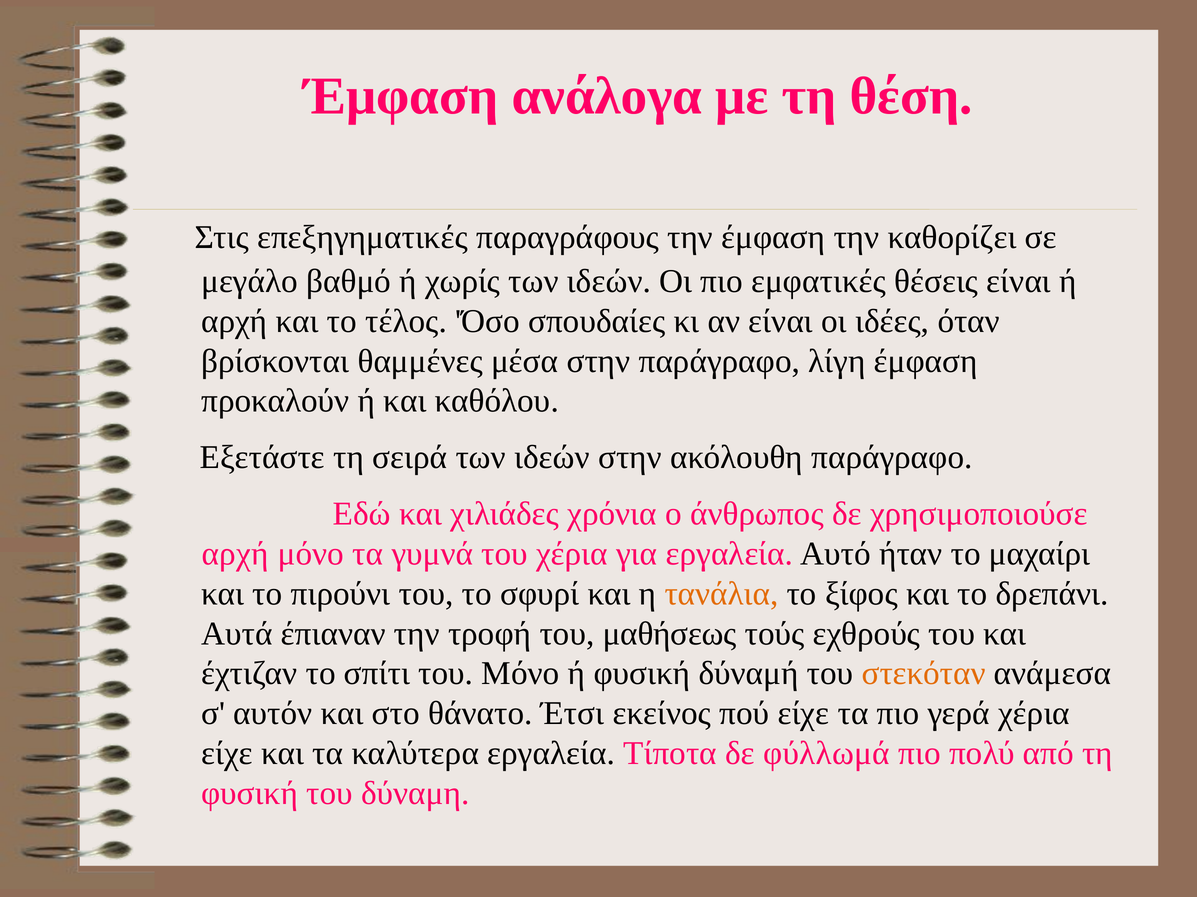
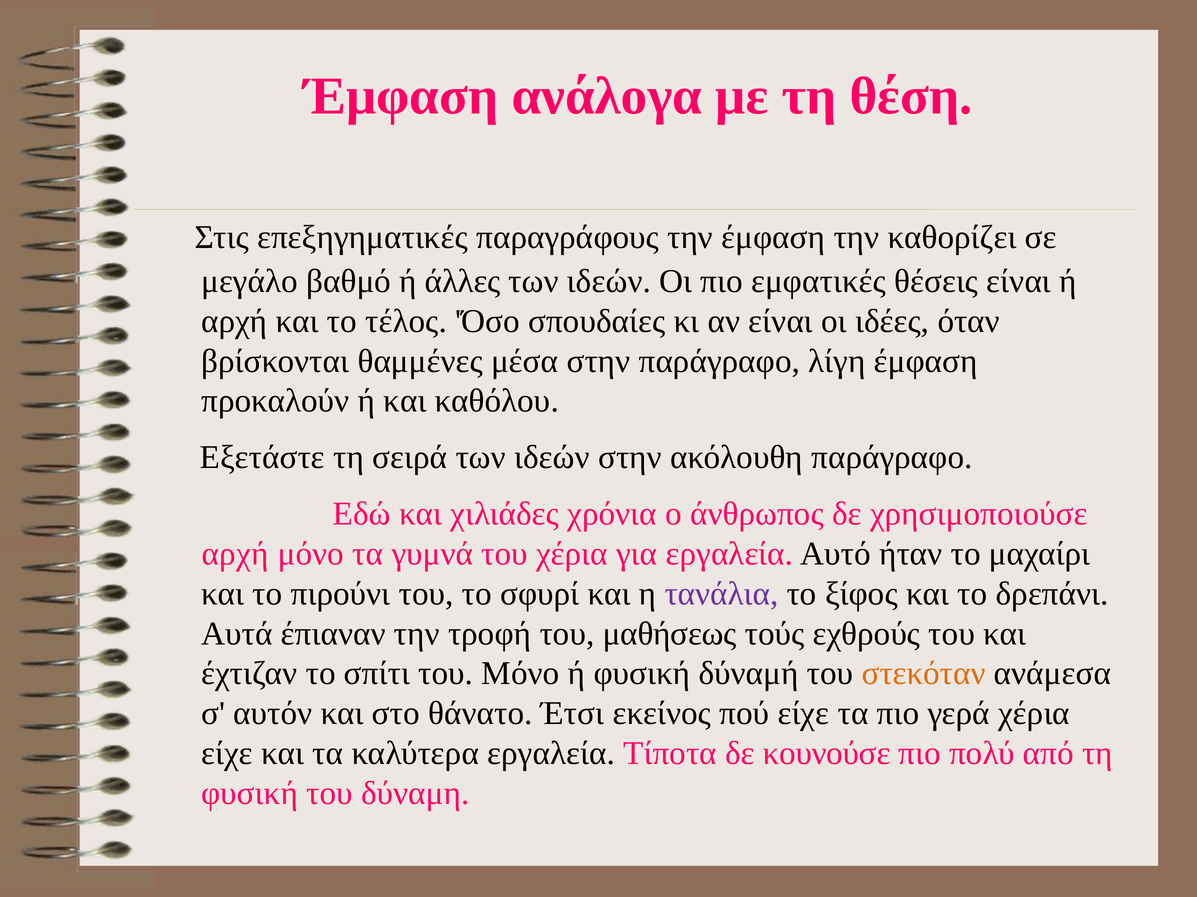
χωρίς: χωρίς -> άλλες
τανάλια colour: orange -> purple
φύλλωμά: φύλλωμά -> κουνούσε
